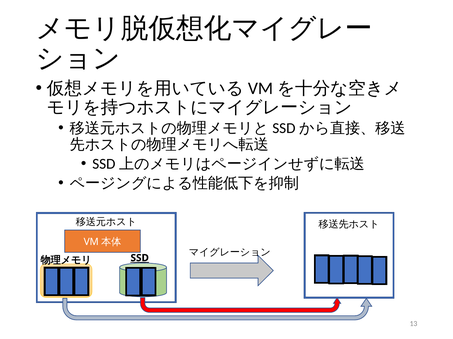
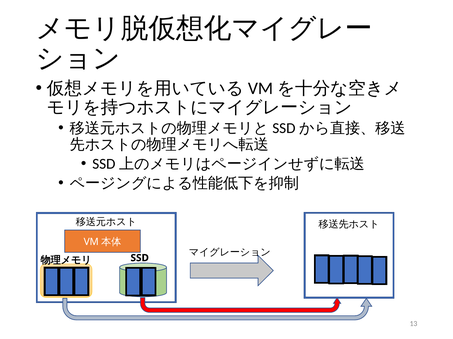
SSD underline: present -> none
